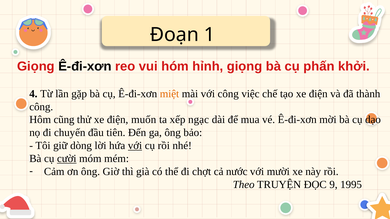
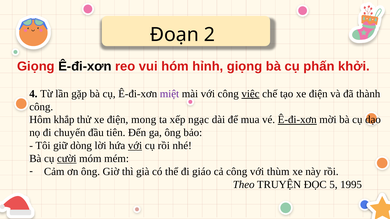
1: 1 -> 2
miệt colour: orange -> purple
việc underline: none -> present
cũng: cũng -> khắp
muốn: muốn -> mong
Ê-đi-xơn at (297, 120) underline: none -> present
chợt: chợt -> giáo
cả nước: nước -> công
mười: mười -> thùm
9: 9 -> 5
